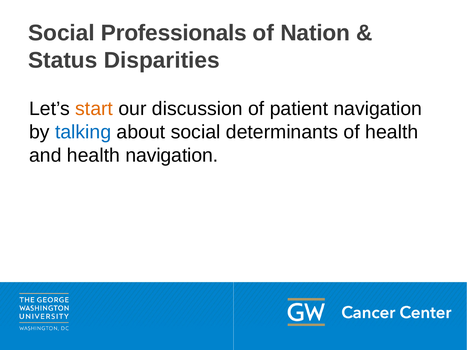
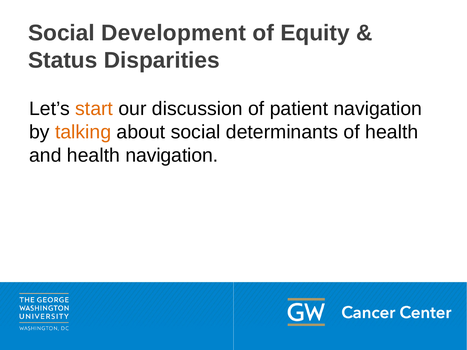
Professionals: Professionals -> Development
Nation: Nation -> Equity
talking colour: blue -> orange
